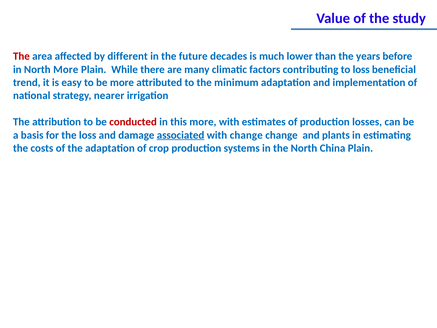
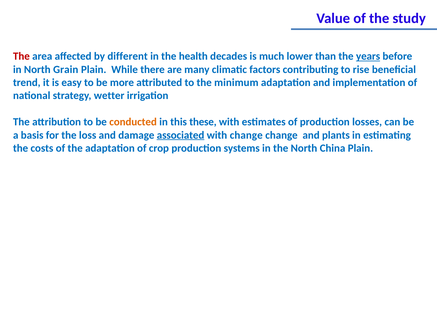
future: future -> health
years underline: none -> present
North More: More -> Grain
to loss: loss -> rise
nearer: nearer -> wetter
conducted colour: red -> orange
this more: more -> these
